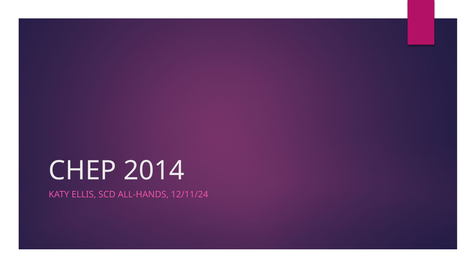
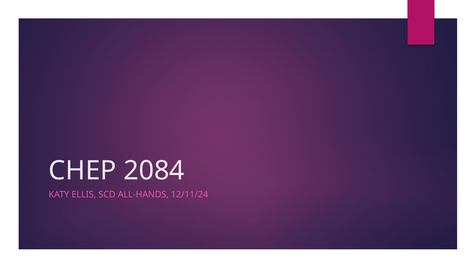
2014: 2014 -> 2084
